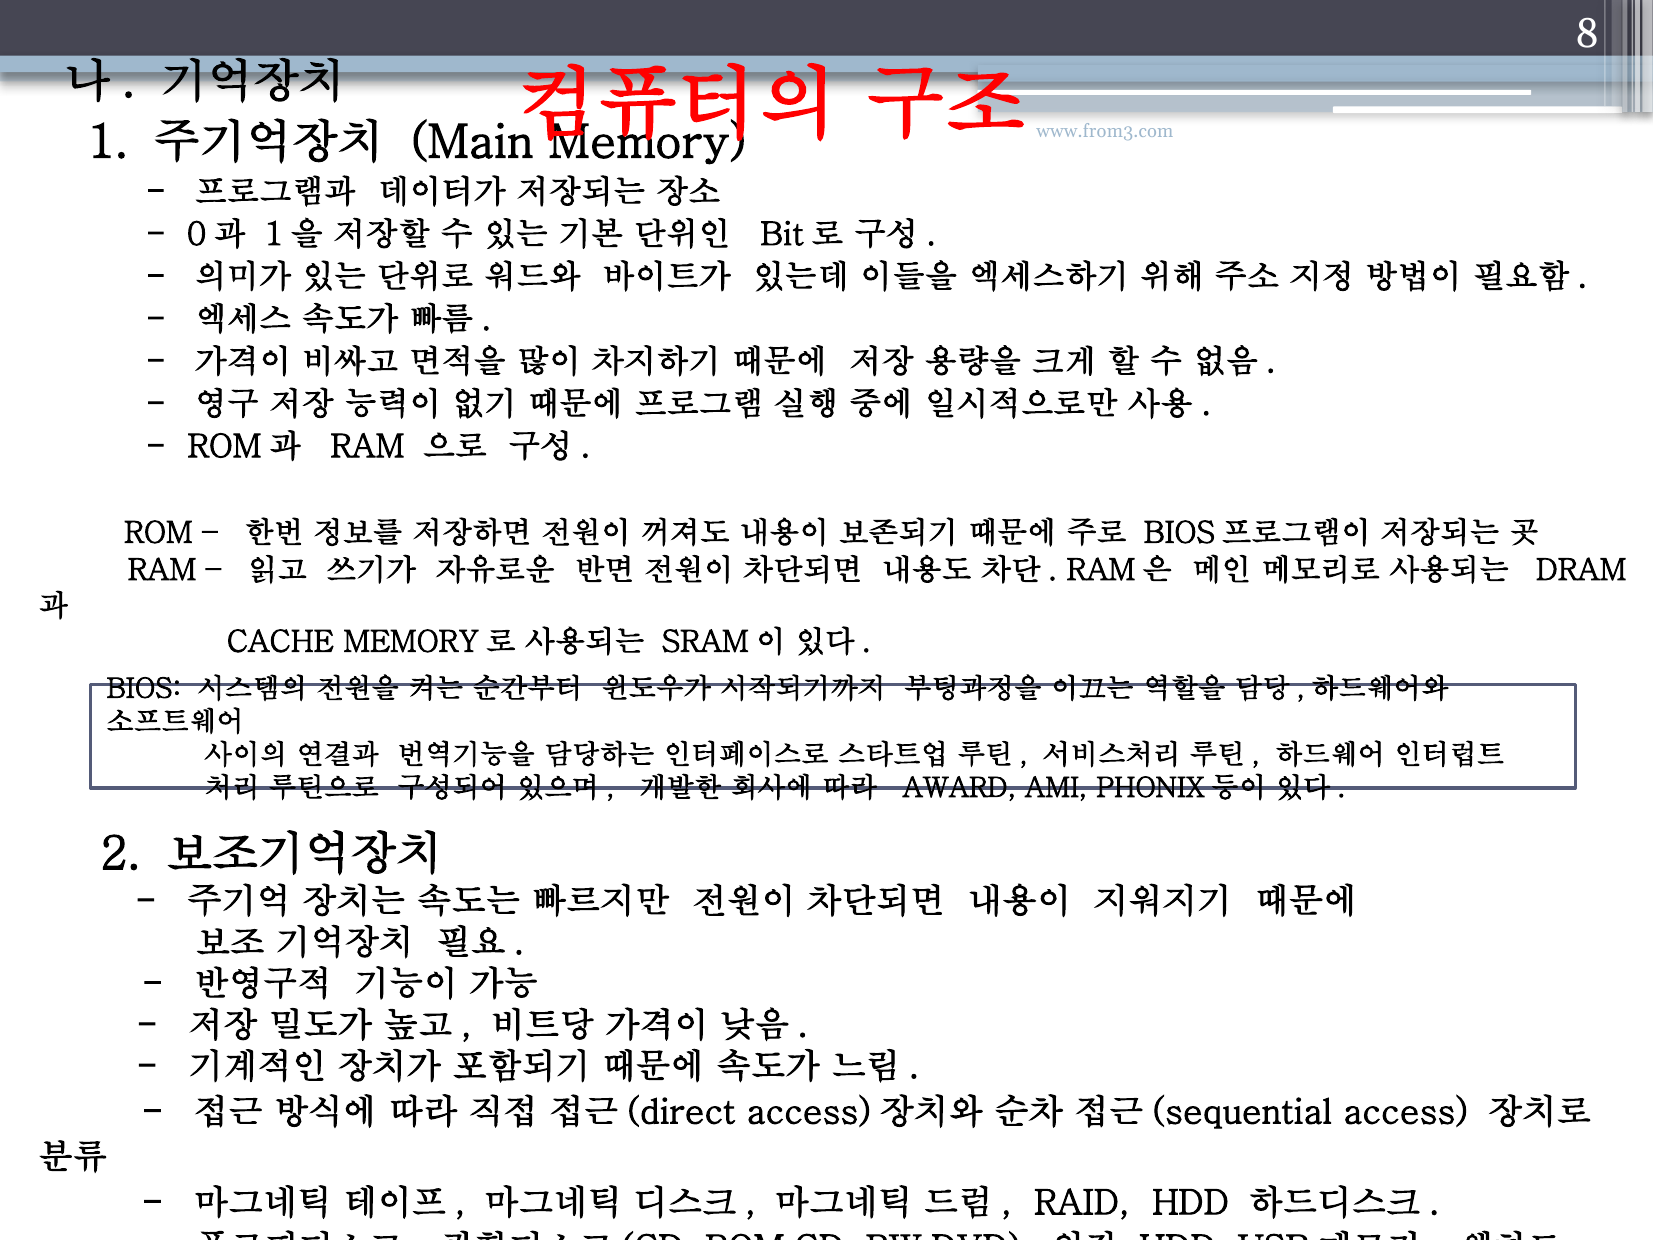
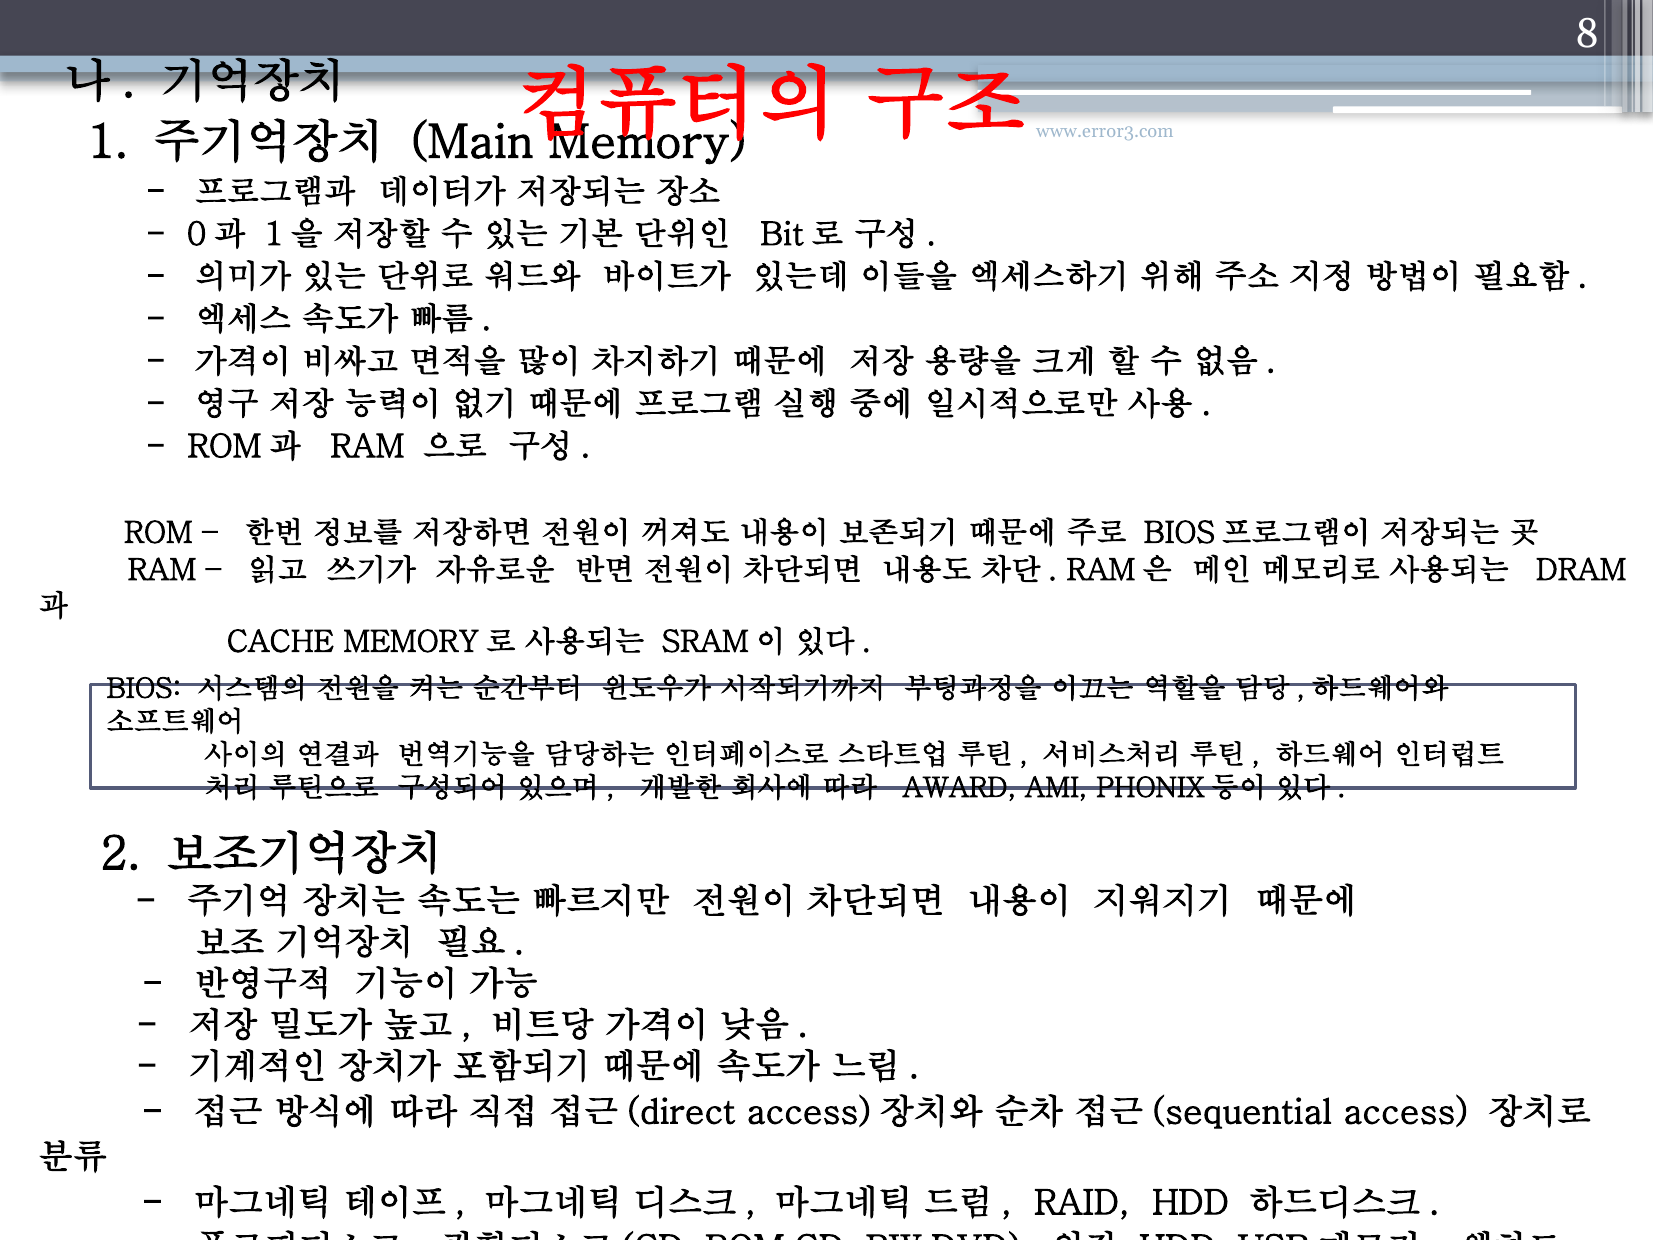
www.from3.com: www.from3.com -> www.error3.com
